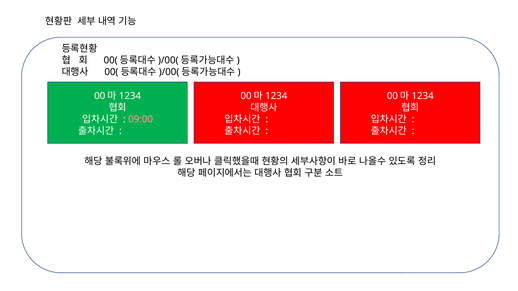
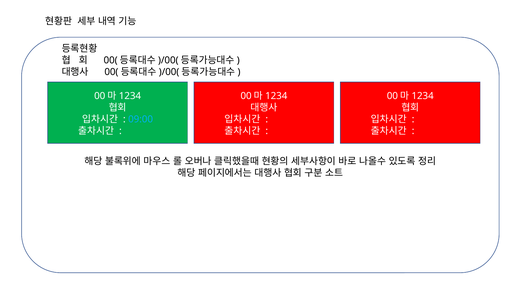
09:00 colour: pink -> light blue
